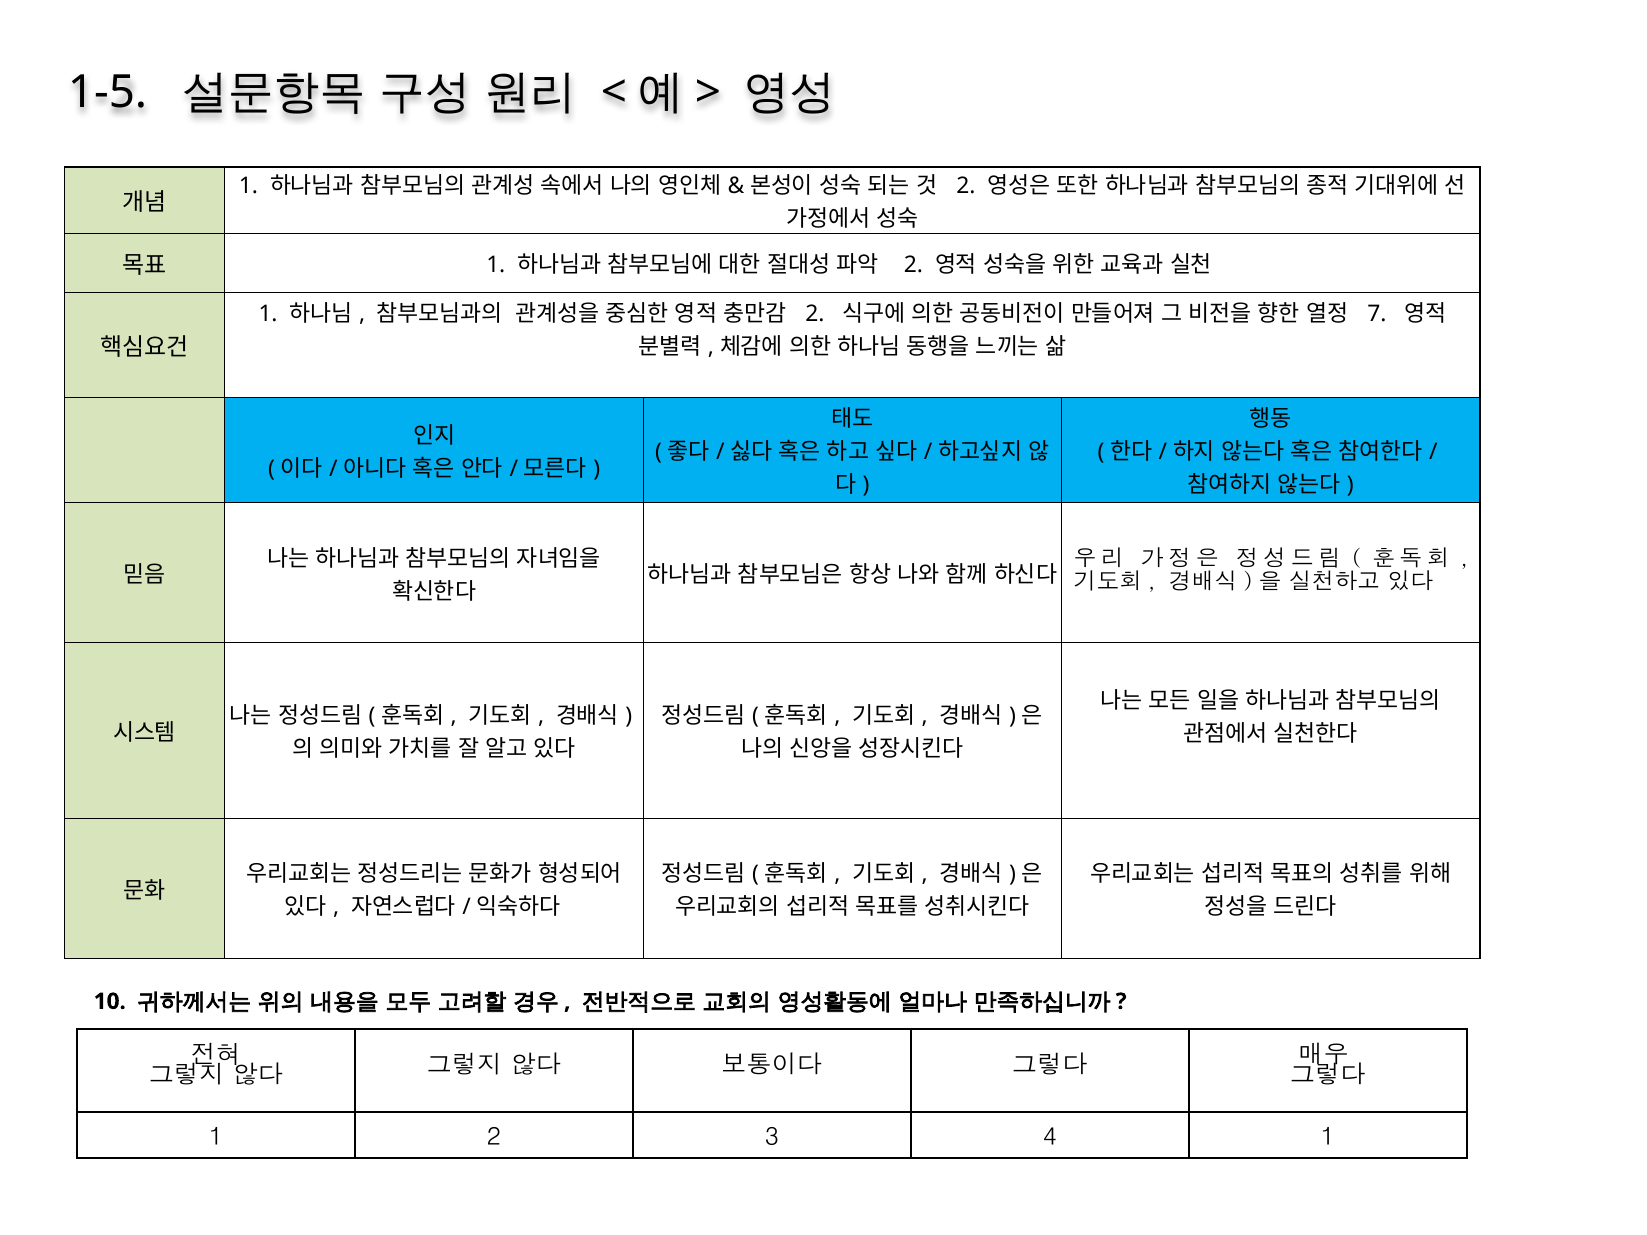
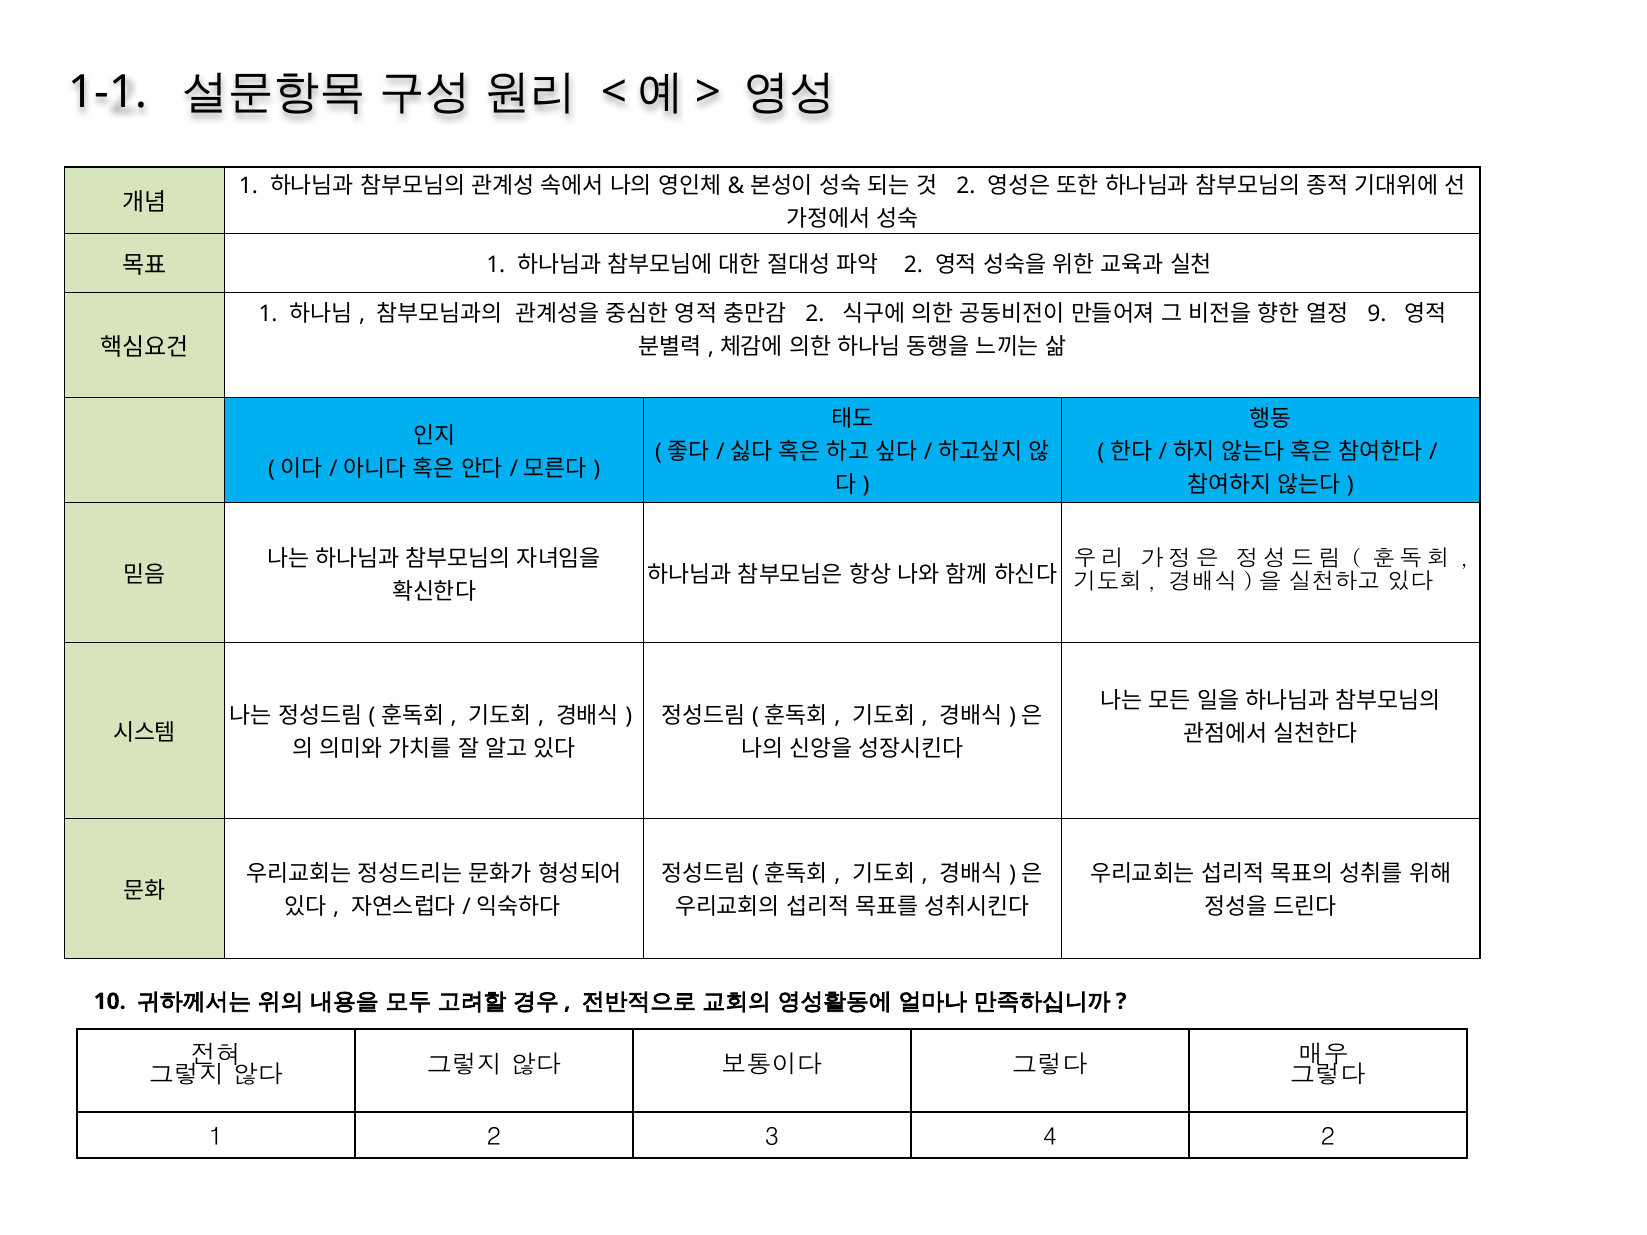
1-5: 1-5 -> 1-1
7: 7 -> 9
4 1: 1 -> 2
